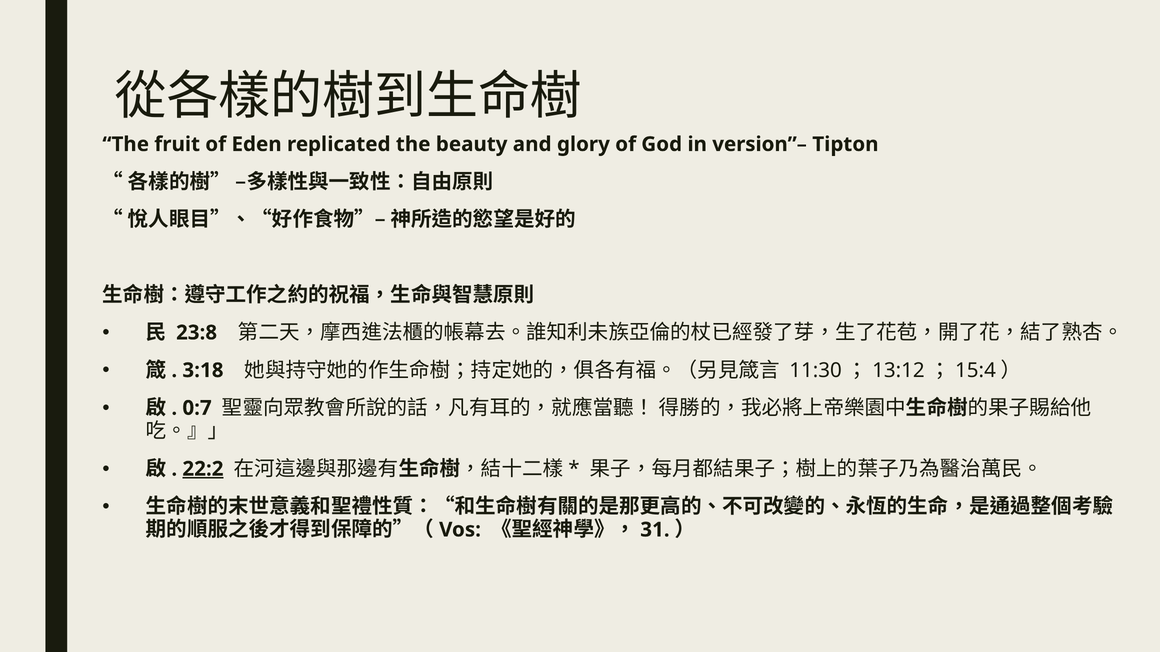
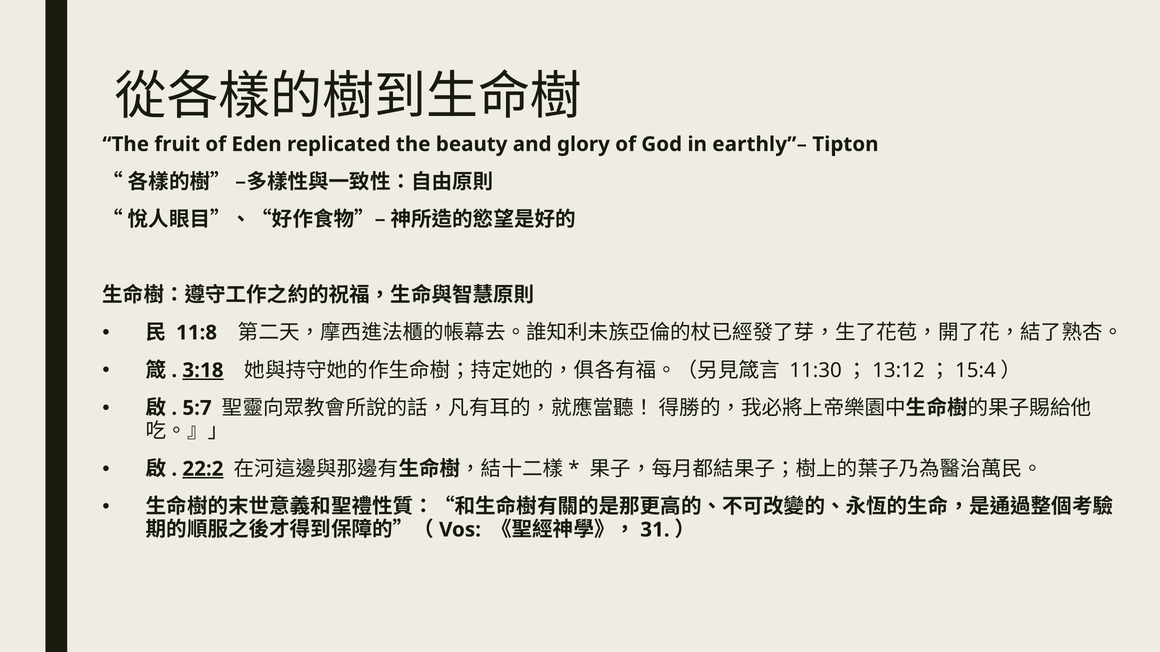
version”–: version”– -> earthly”–
23:8: 23:8 -> 11:8
3:18 underline: none -> present
0:7: 0:7 -> 5:7
